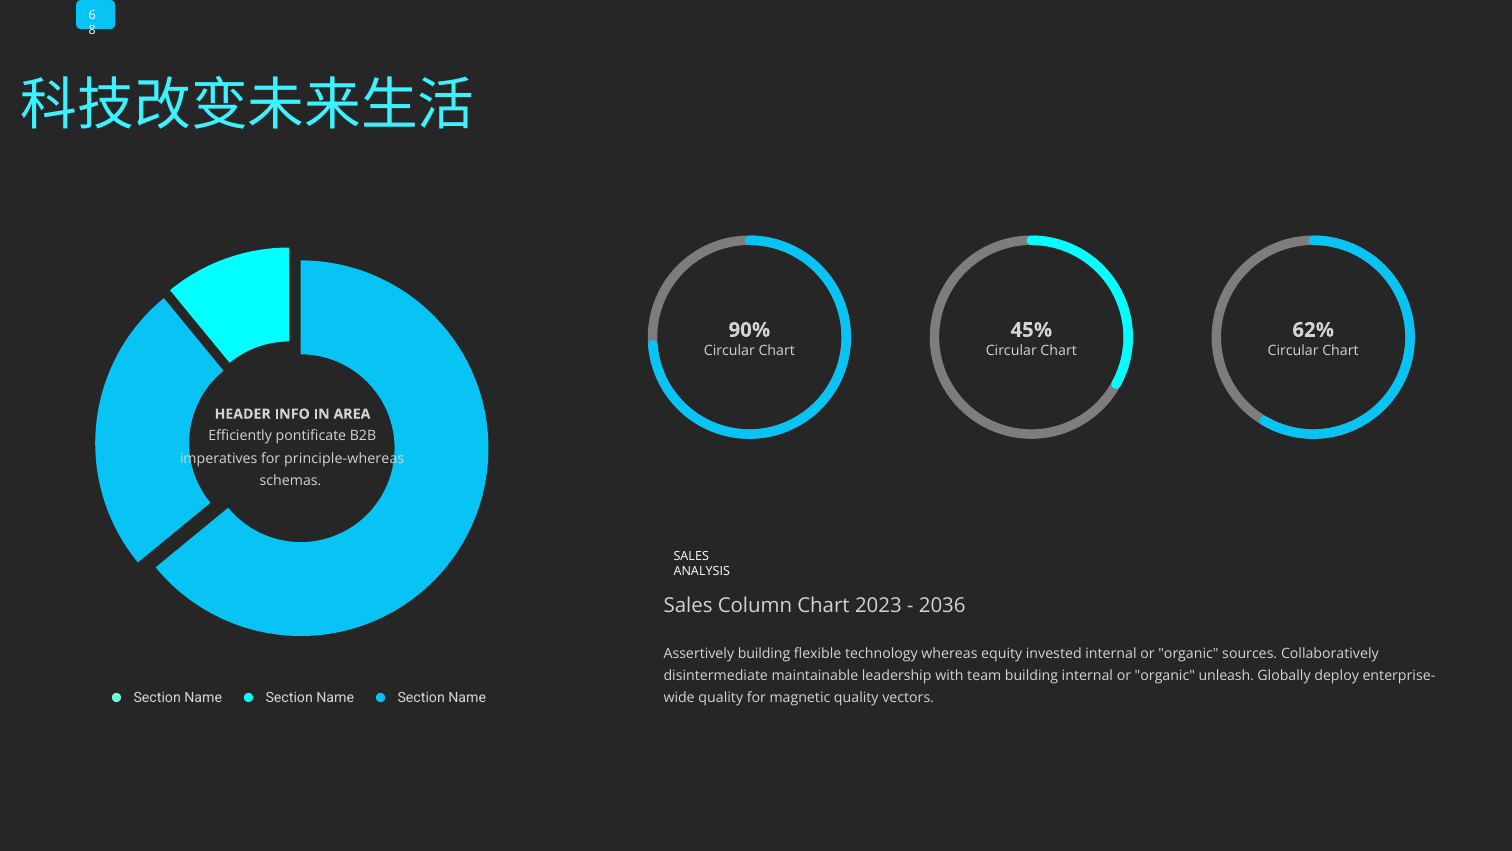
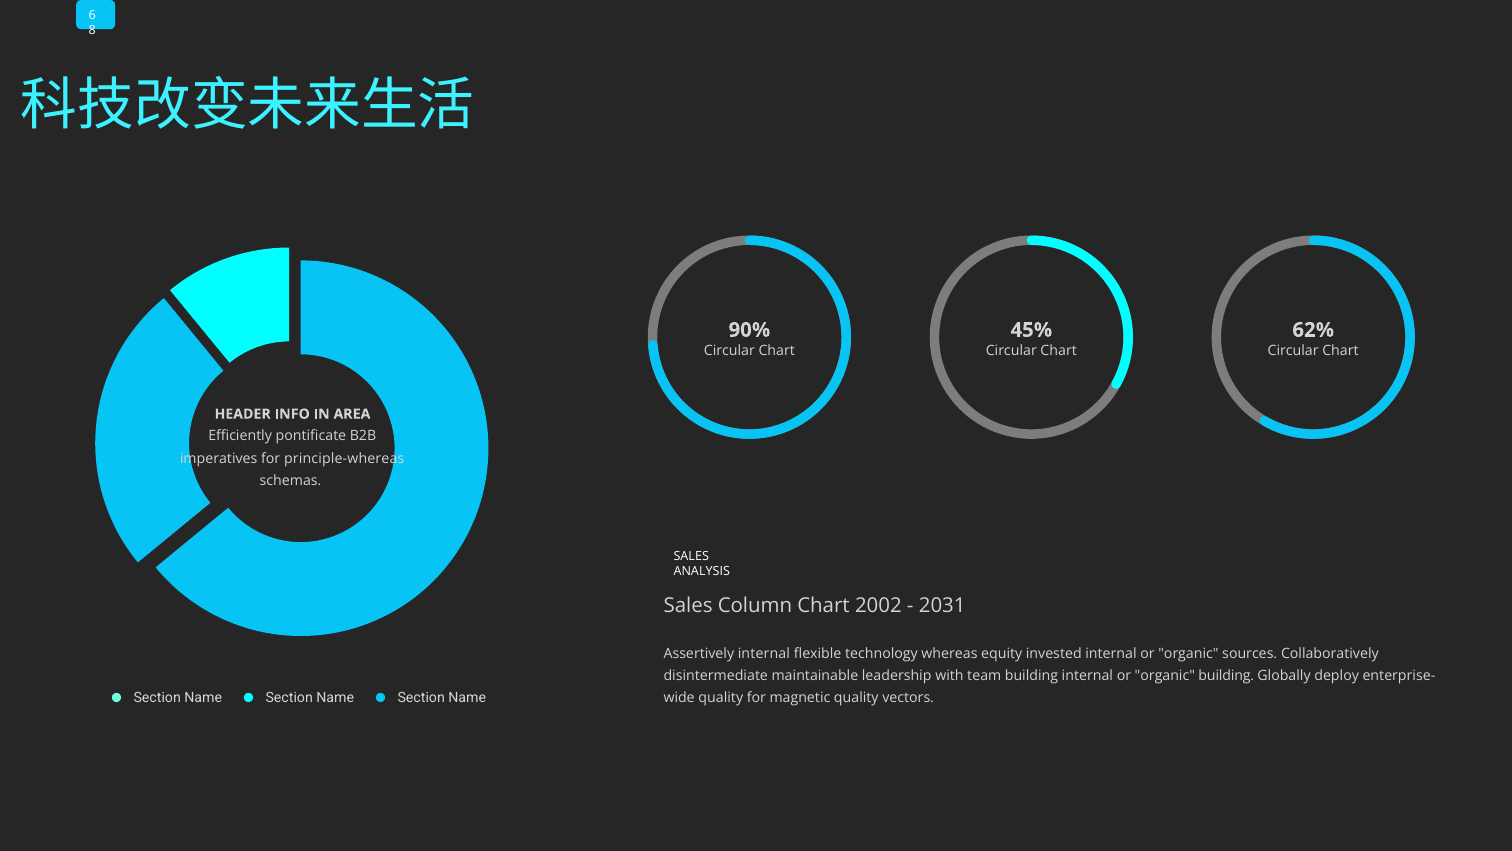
2023: 2023 -> 2002
2036: 2036 -> 2031
Assertively building: building -> internal
organic unleash: unleash -> building
